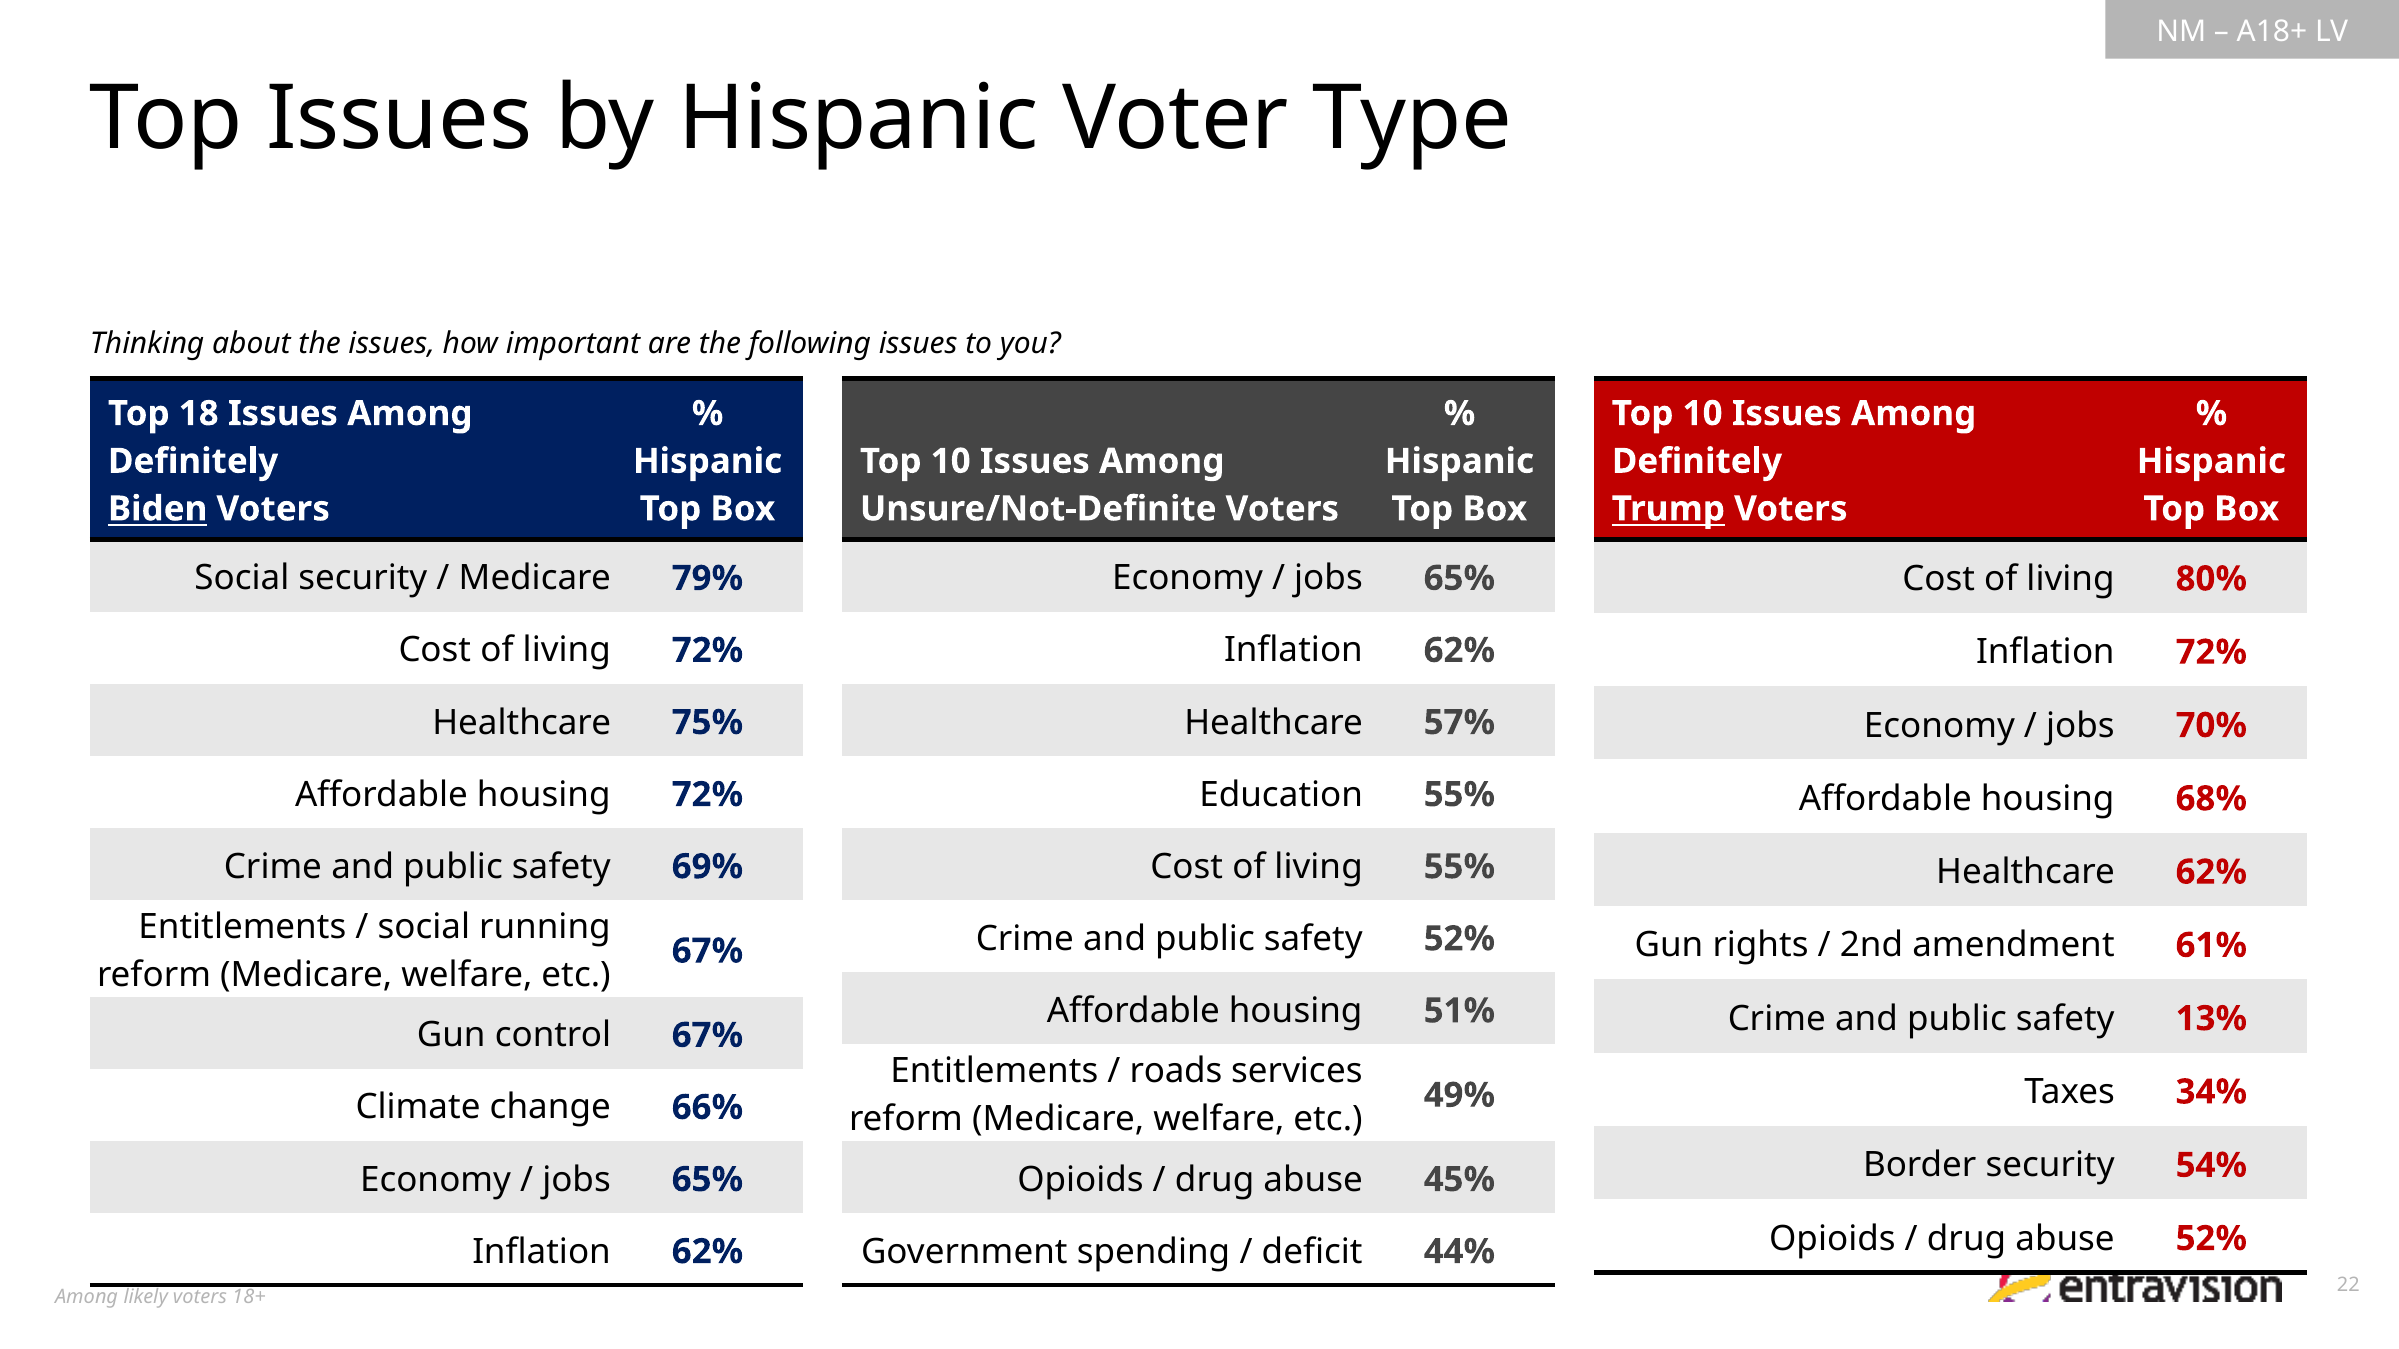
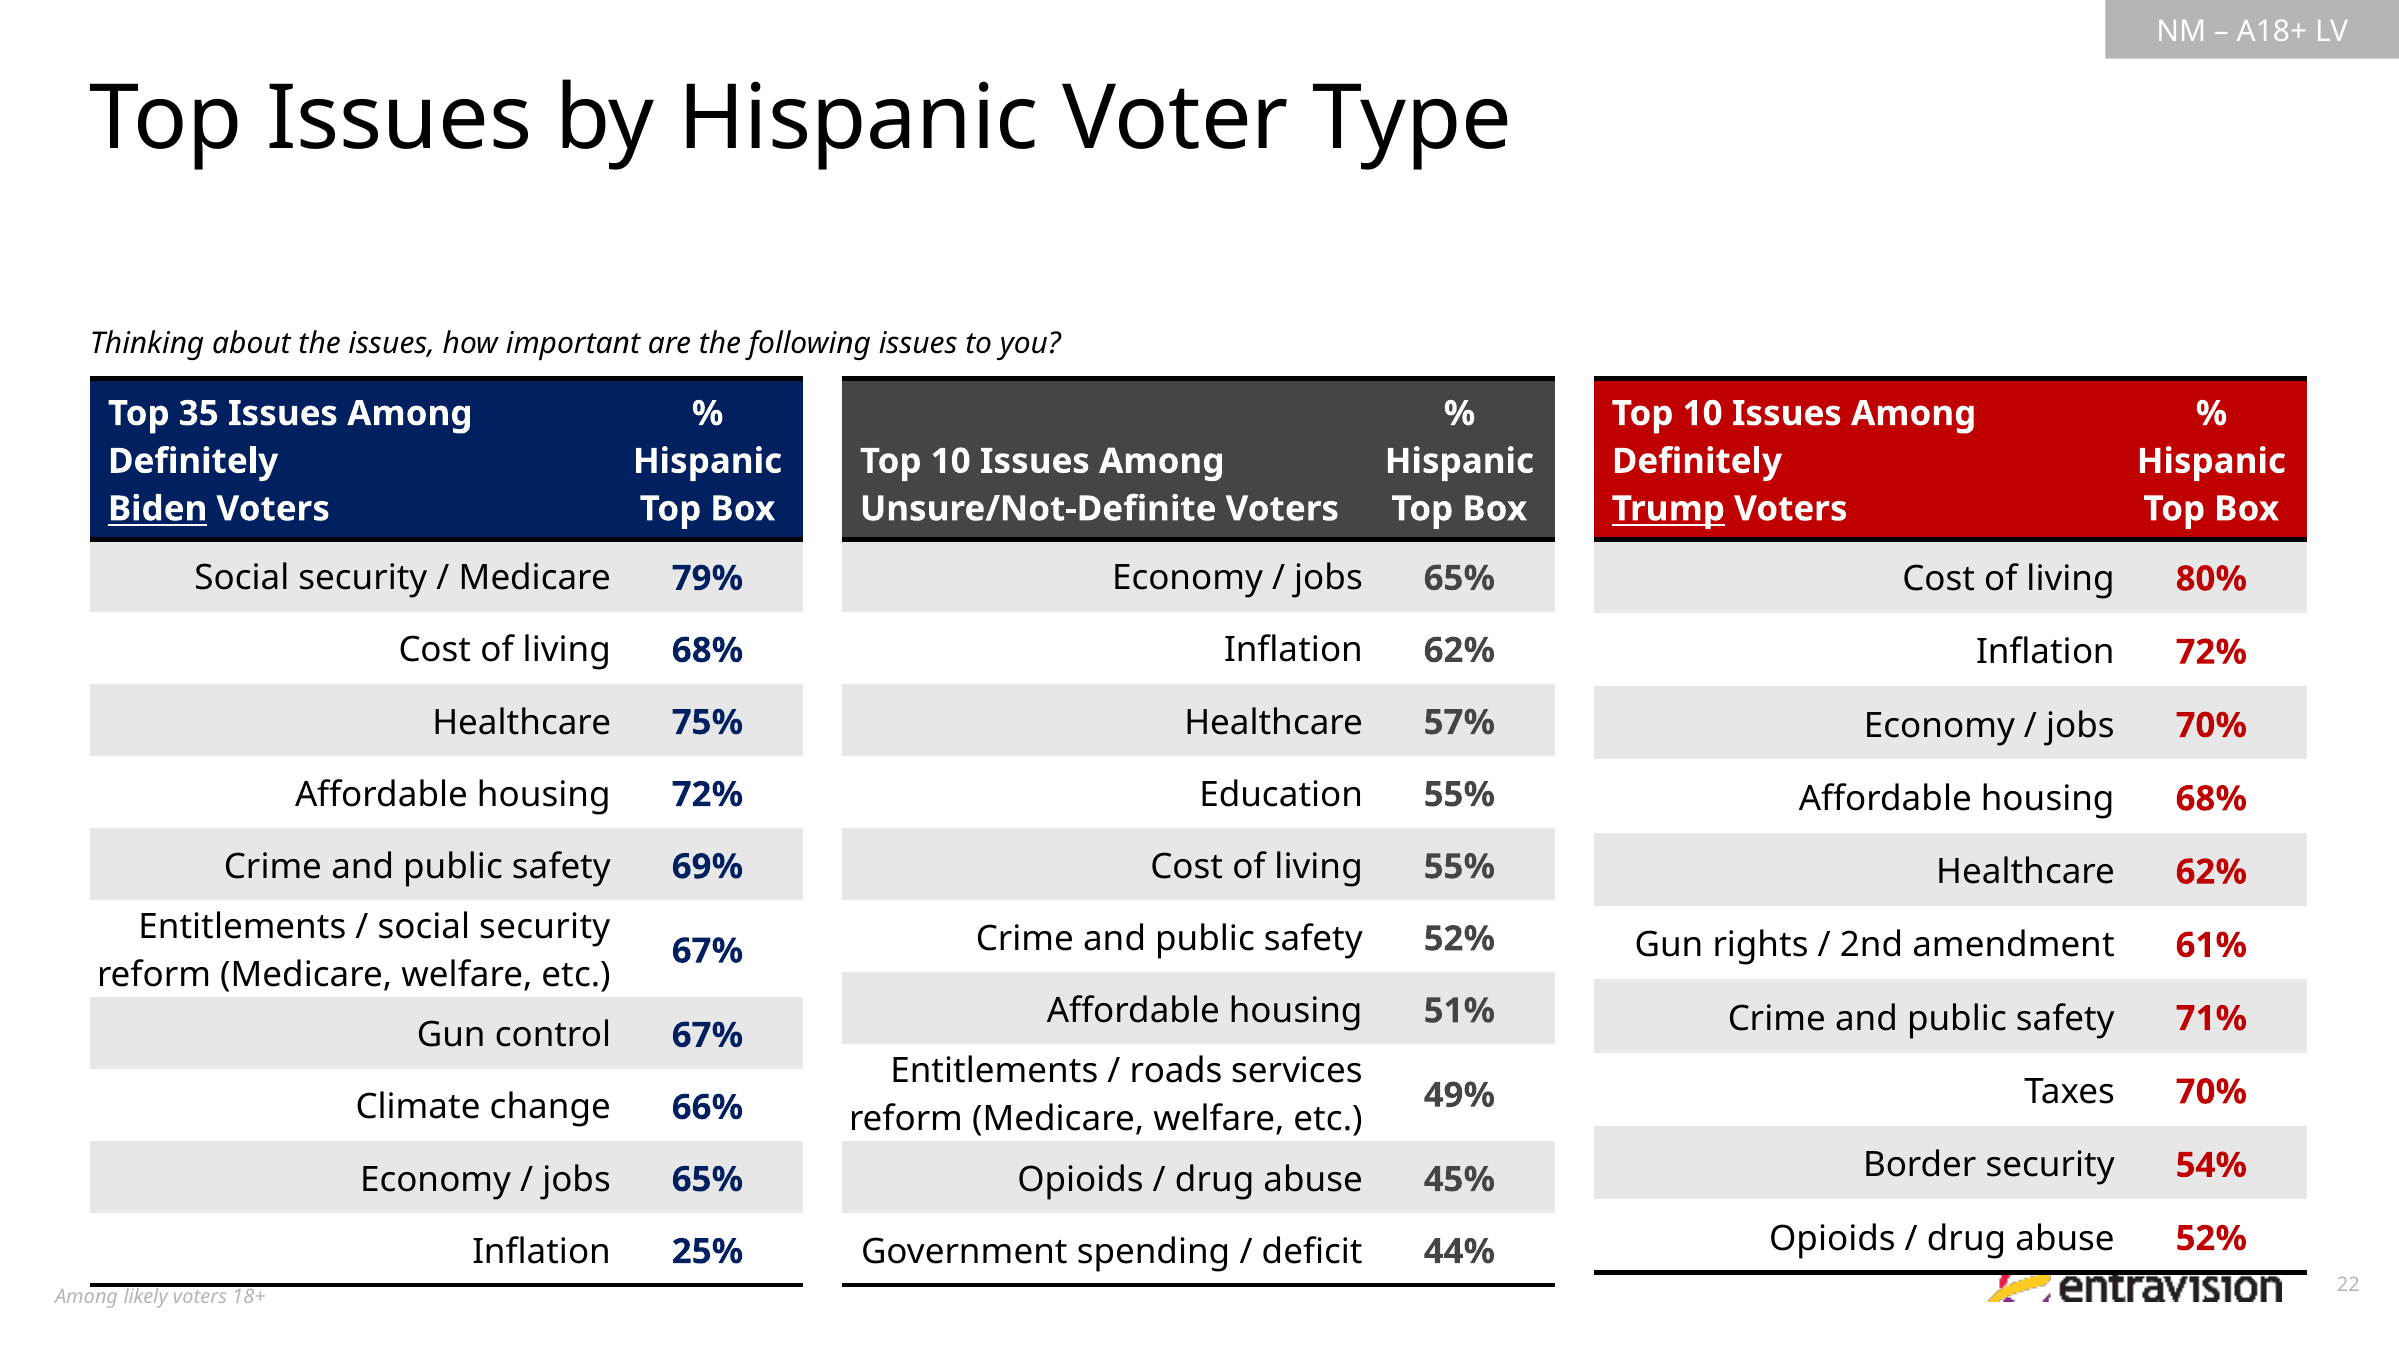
18: 18 -> 35
living 72%: 72% -> 68%
running at (545, 927): running -> security
13%: 13% -> 71%
Taxes 34%: 34% -> 70%
62% at (707, 1252): 62% -> 25%
